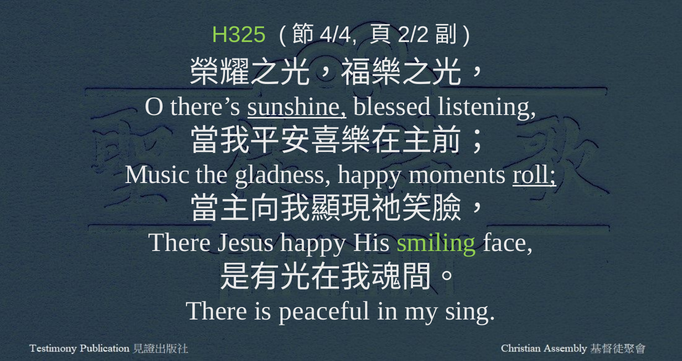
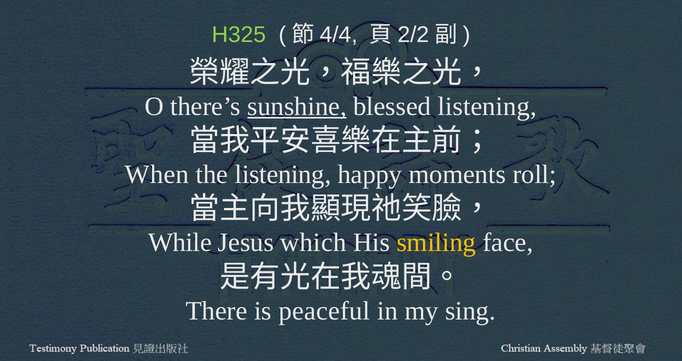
Music: Music -> When
the gladness: gladness -> listening
roll underline: present -> none
There at (180, 243): There -> While
Jesus happy: happy -> which
smiling colour: light green -> yellow
